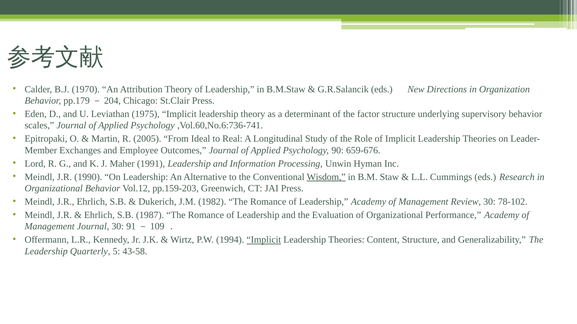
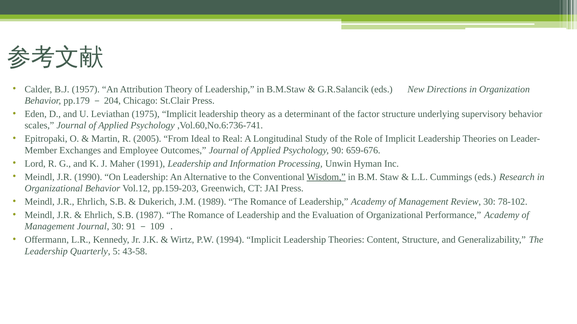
1970: 1970 -> 1957
1982: 1982 -> 1989
Implicit at (264, 240) underline: present -> none
